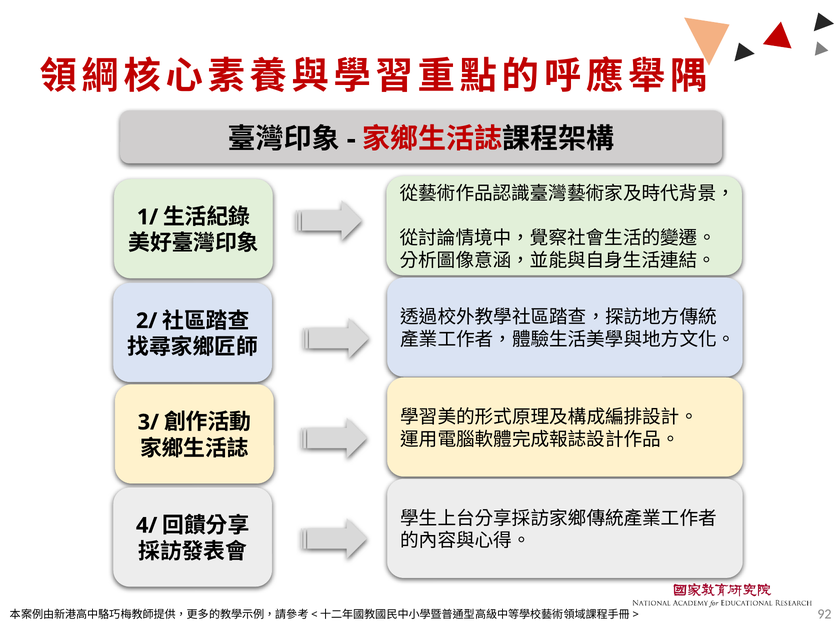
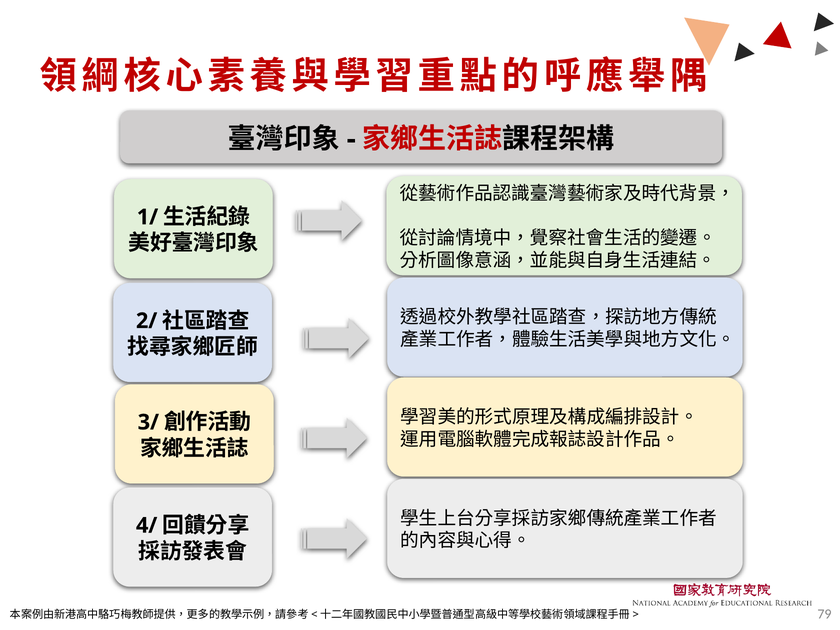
92: 92 -> 79
